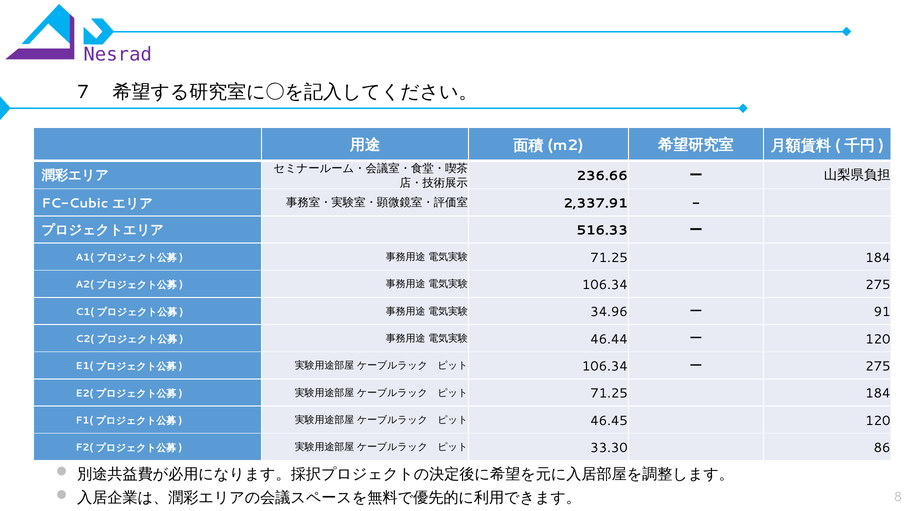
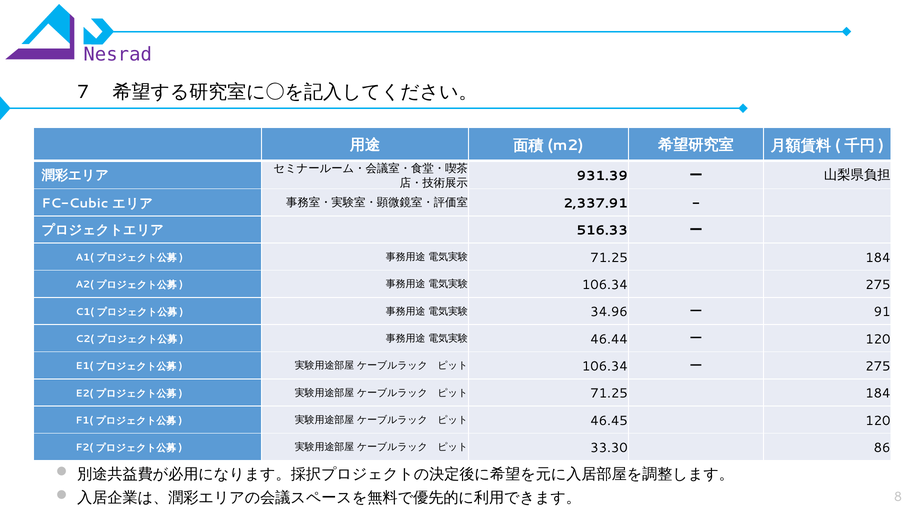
236.66: 236.66 -> 931.39
